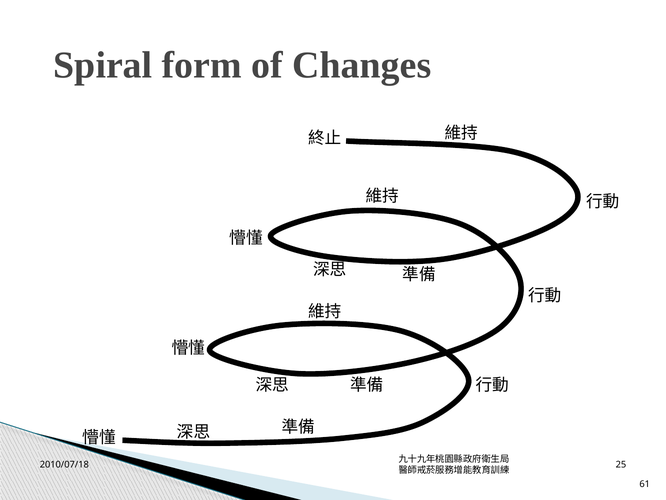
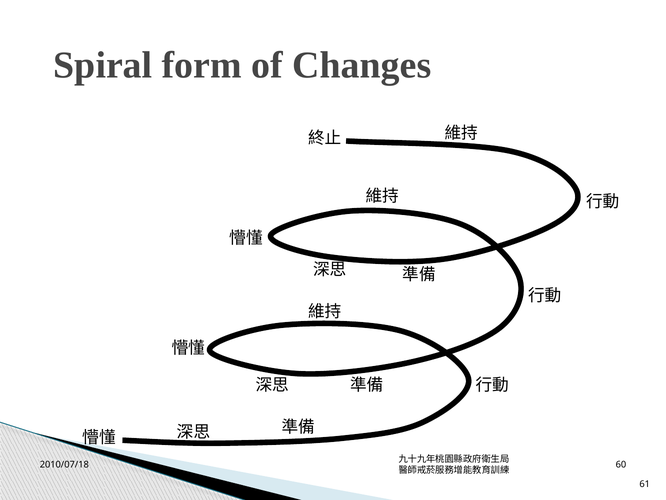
25: 25 -> 60
